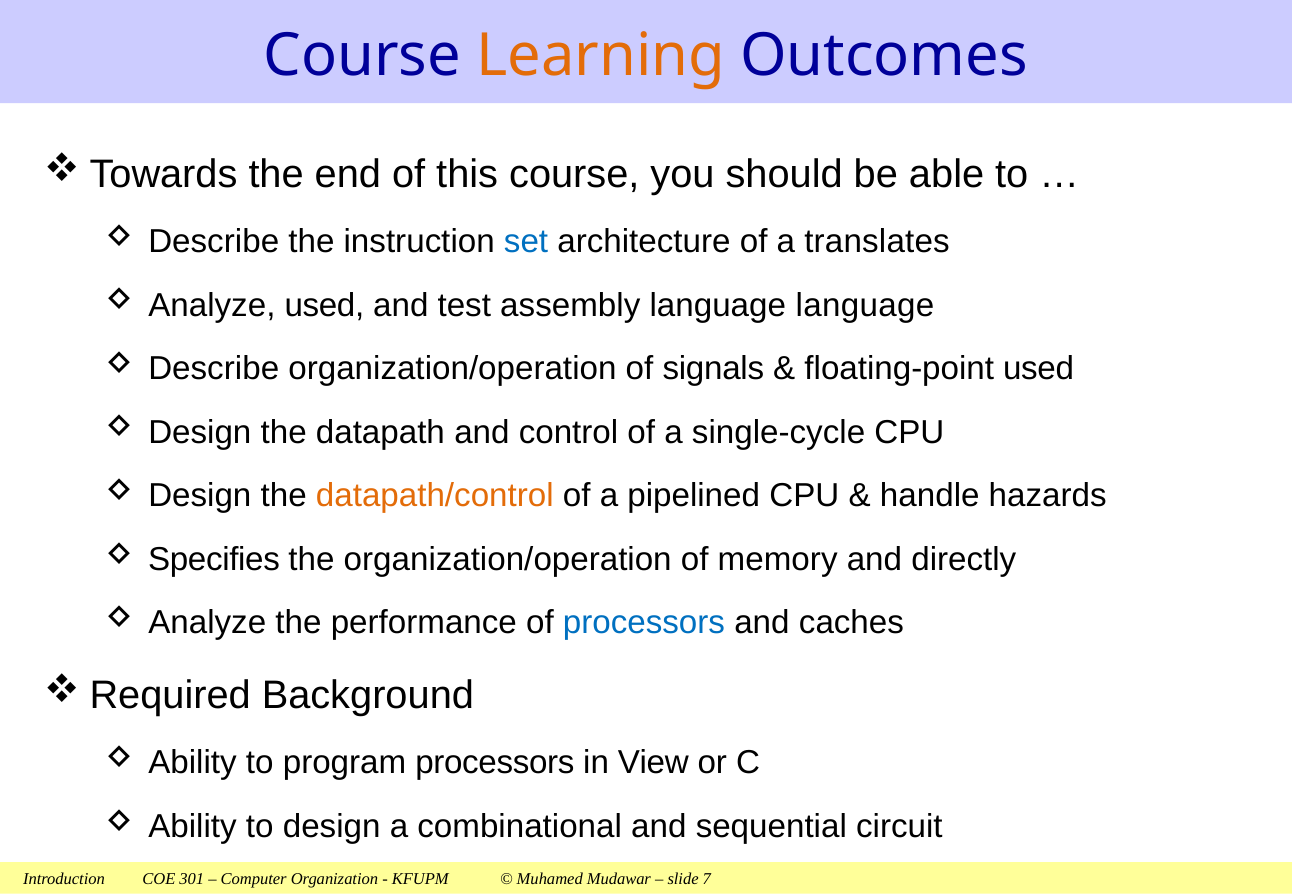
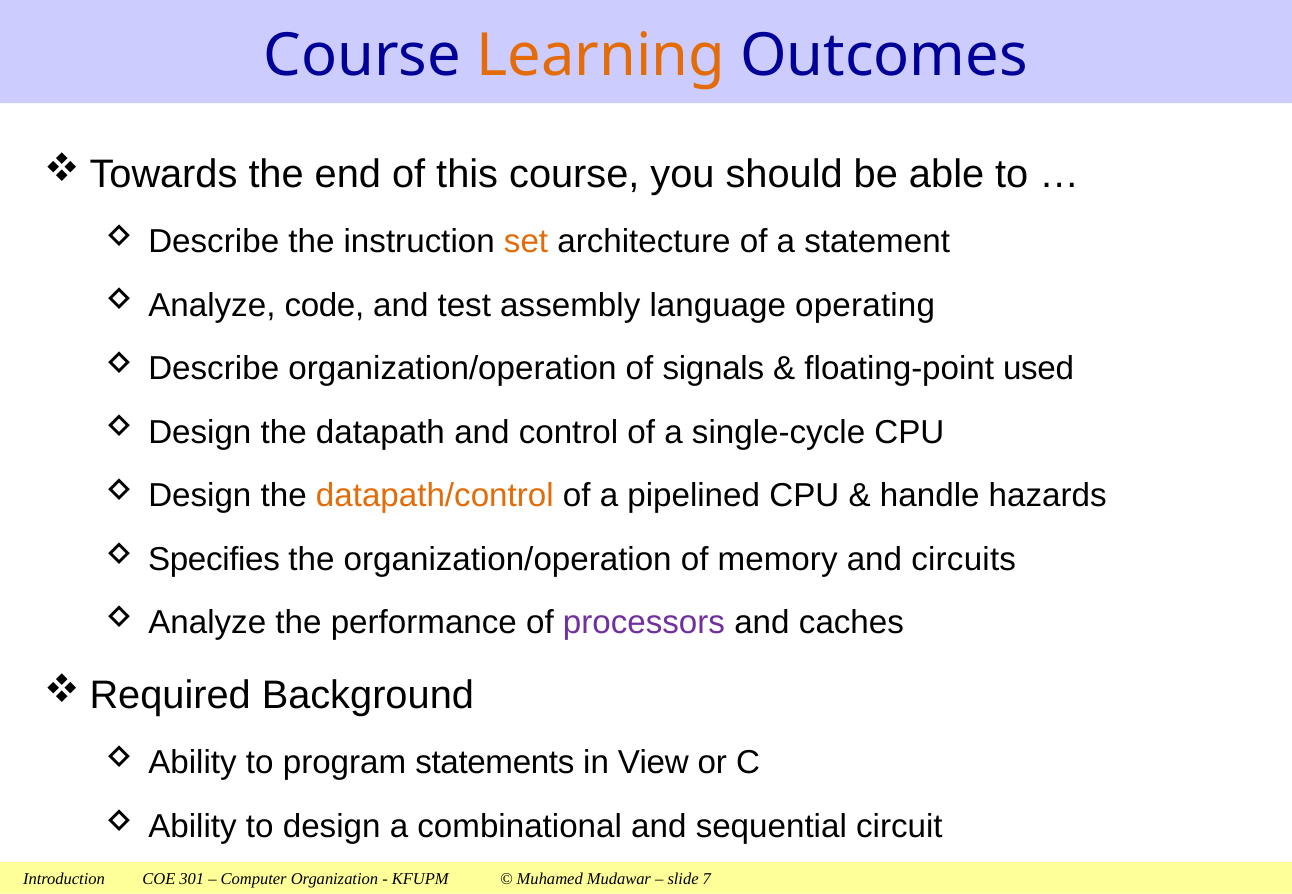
set colour: blue -> orange
translates: translates -> statement
Analyze used: used -> code
language language: language -> operating
directly: directly -> circuits
processors at (644, 623) colour: blue -> purple
program processors: processors -> statements
